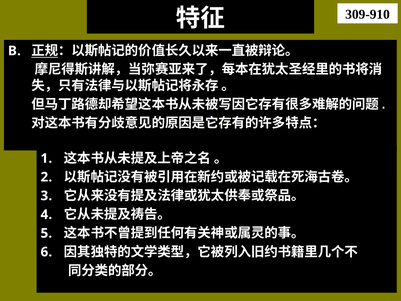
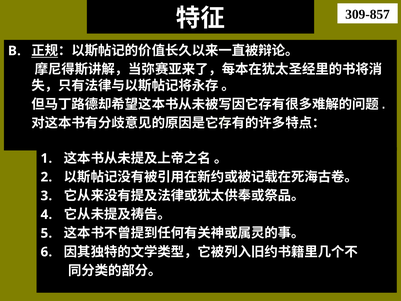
309-910: 309-910 -> 309-857
